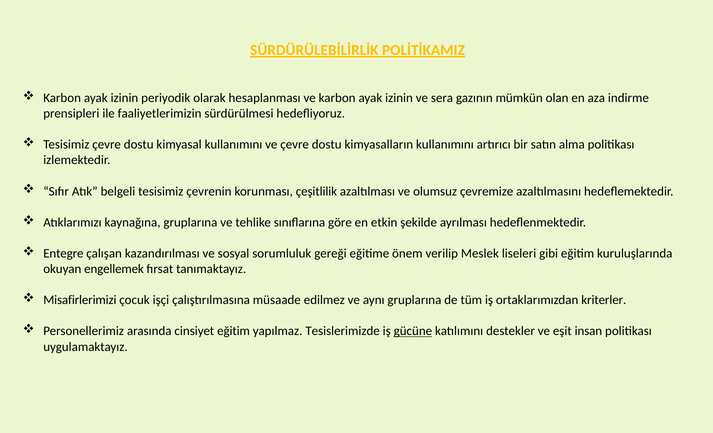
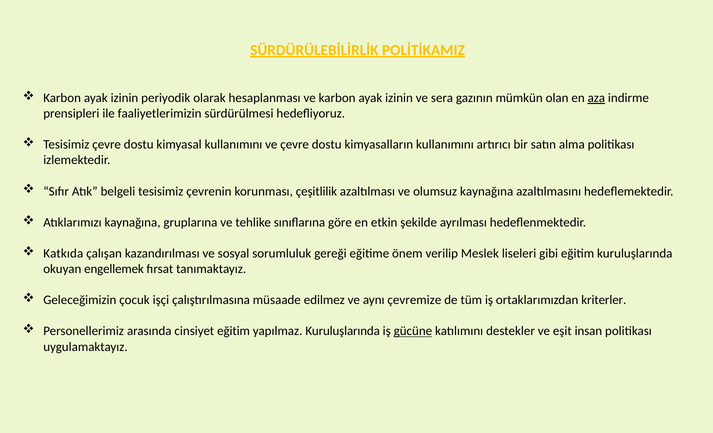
aza underline: none -> present
olumsuz çevremize: çevremize -> kaynağına
Entegre: Entegre -> Katkıda
Misafirlerimizi: Misafirlerimizi -> Geleceğimizin
aynı gruplarına: gruplarına -> çevremize
yapılmaz Tesislerimizde: Tesislerimizde -> Kuruluşlarında
